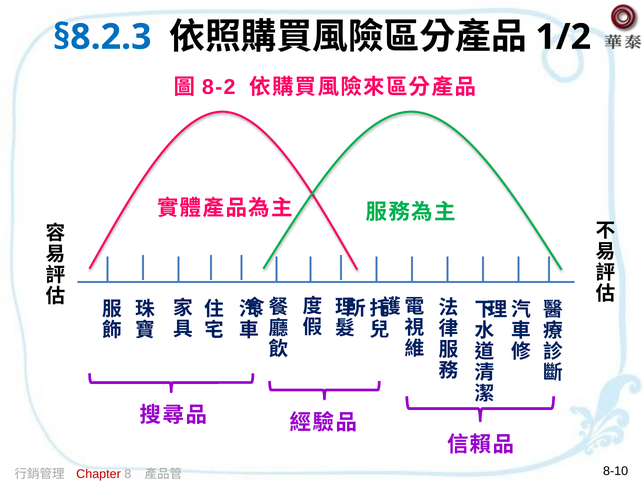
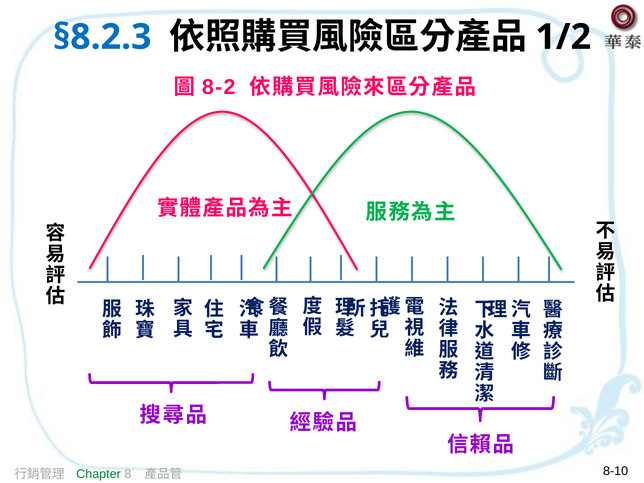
Chapter colour: red -> green
